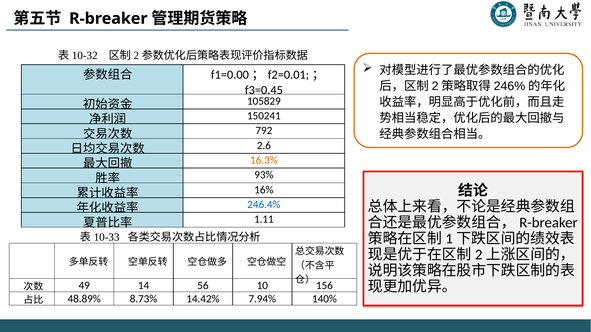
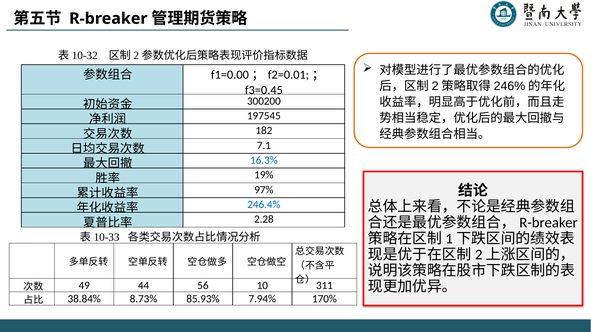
105829: 105829 -> 300200
150241: 150241 -> 197545
792: 792 -> 182
2.6: 2.6 -> 7.1
16.3% colour: orange -> blue
93%: 93% -> 19%
16%: 16% -> 97%
1.11: 1.11 -> 2.28
14: 14 -> 44
156: 156 -> 311
48.89%: 48.89% -> 38.84%
14.42%: 14.42% -> 85.93%
140%: 140% -> 170%
